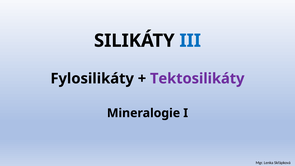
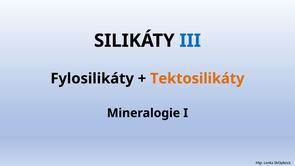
Tektosilikáty colour: purple -> orange
